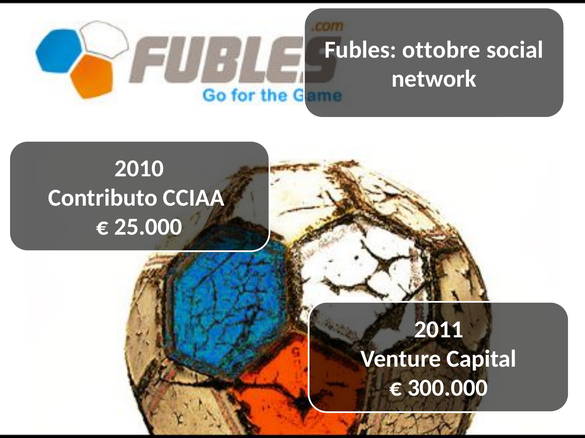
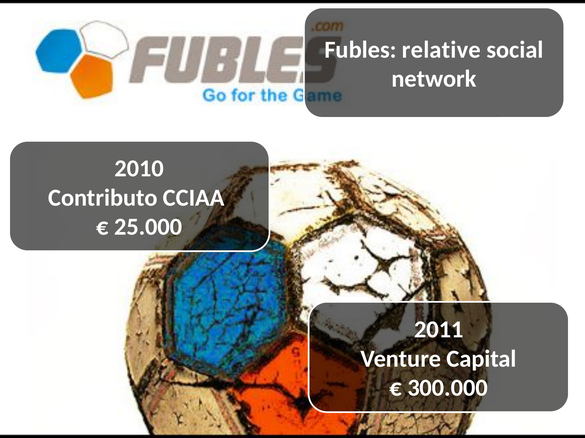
ottobre: ottobre -> relative
